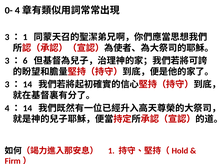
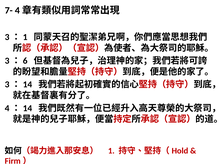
0-: 0- -> 7-
